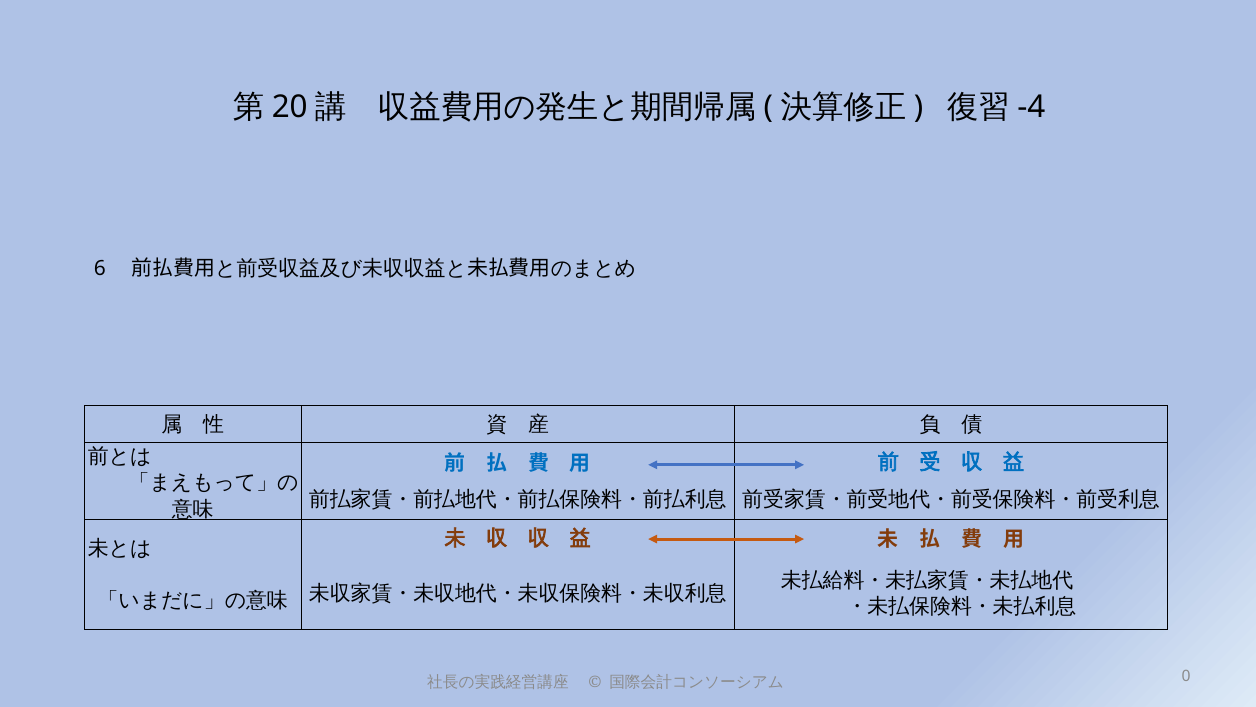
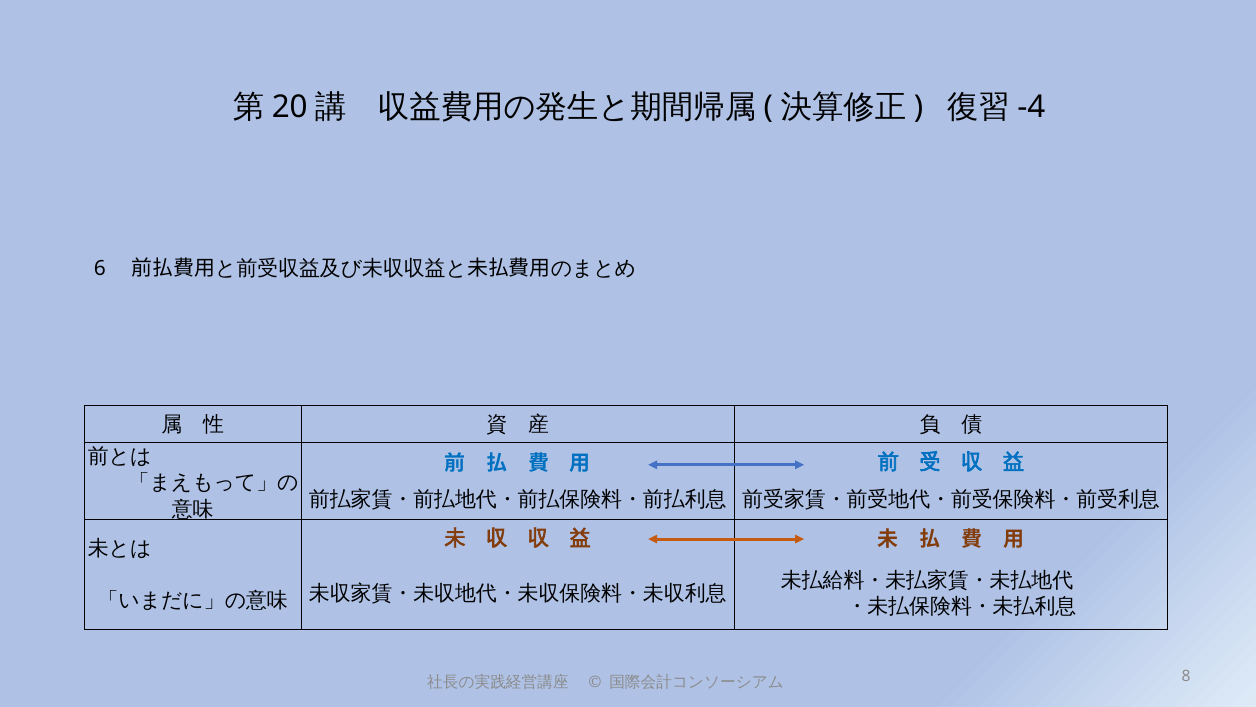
0: 0 -> 8
